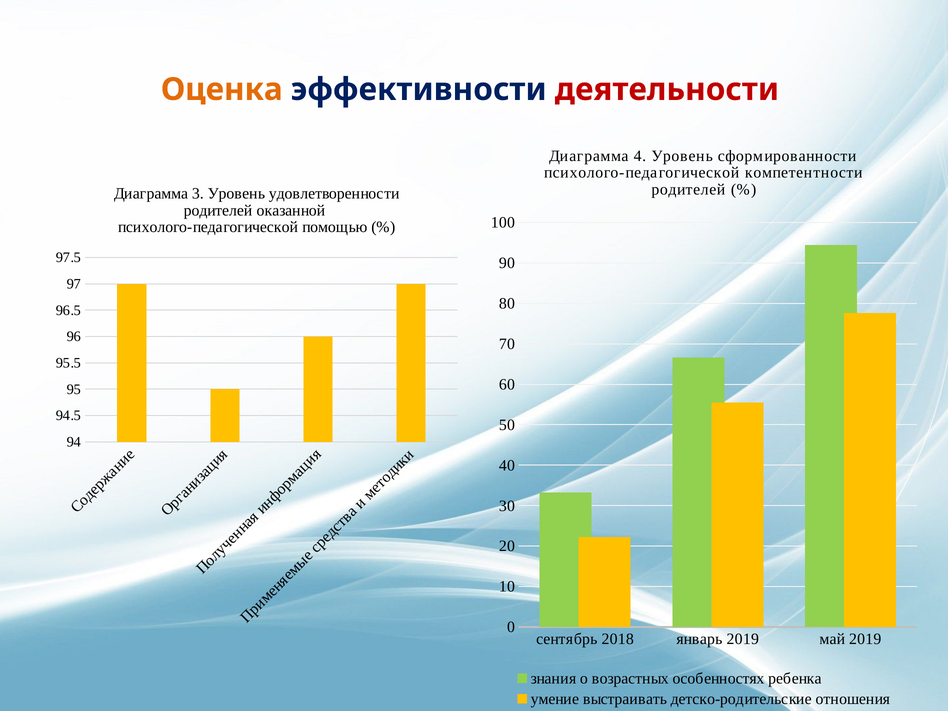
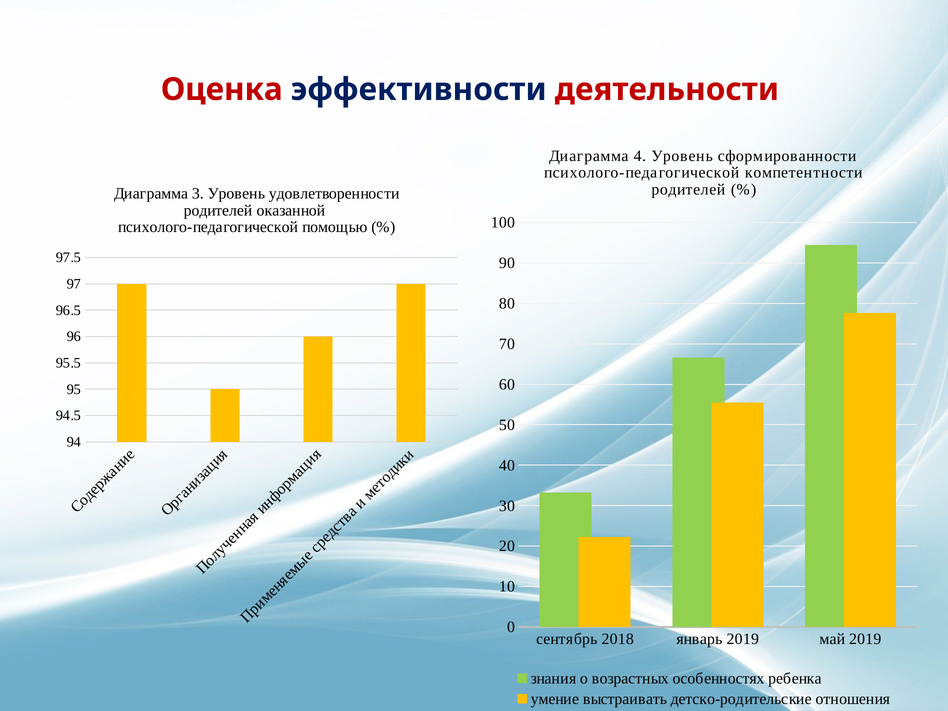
Оценка colour: orange -> red
